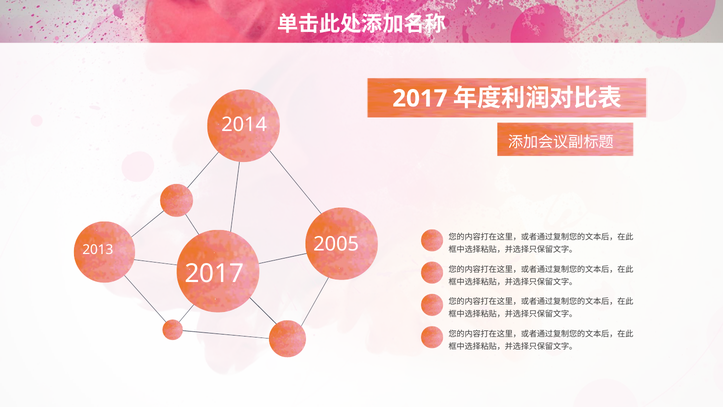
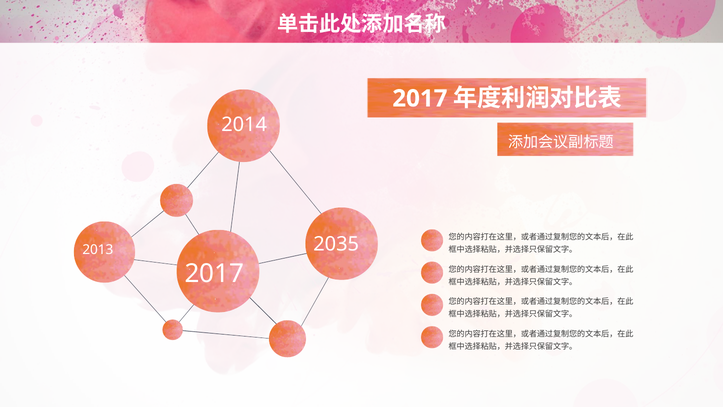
2005: 2005 -> 2035
